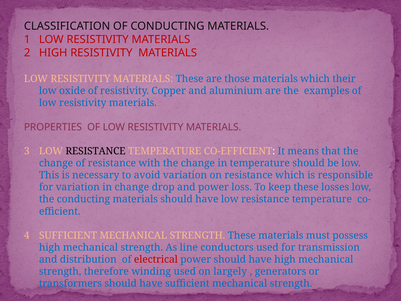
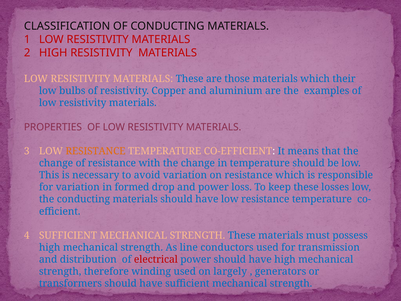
oxide: oxide -> bulbs
RESISTANCE at (96, 151) colour: black -> orange
in change: change -> formed
